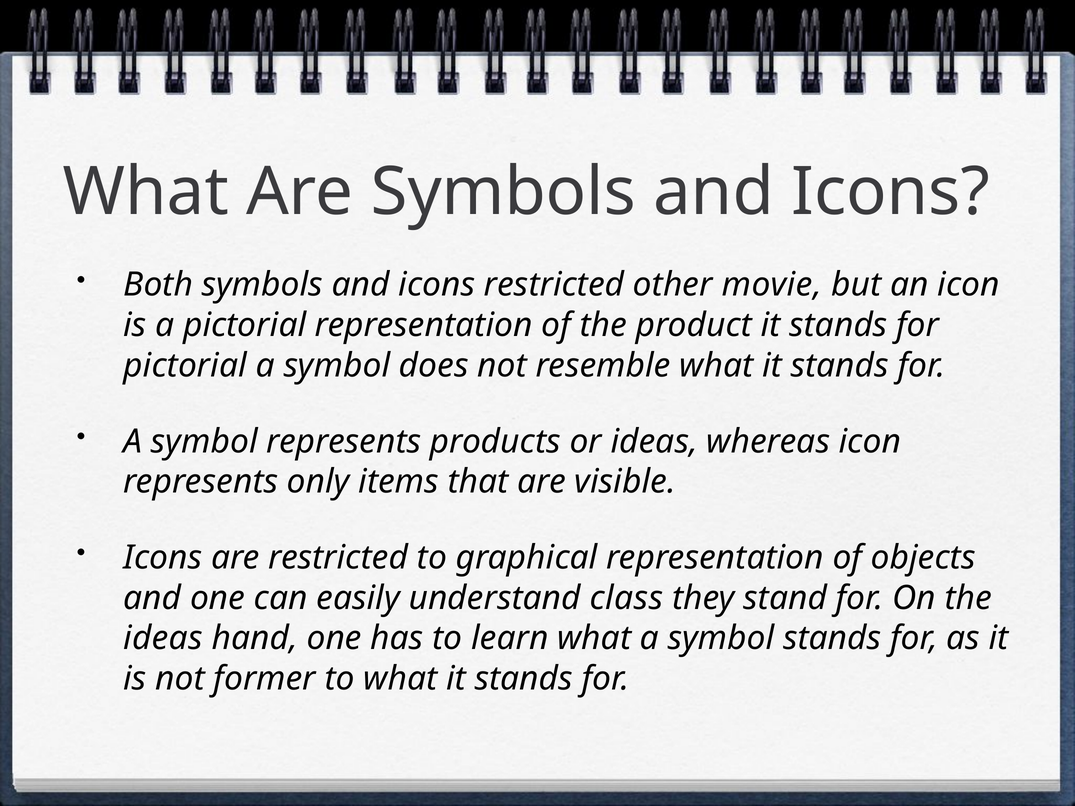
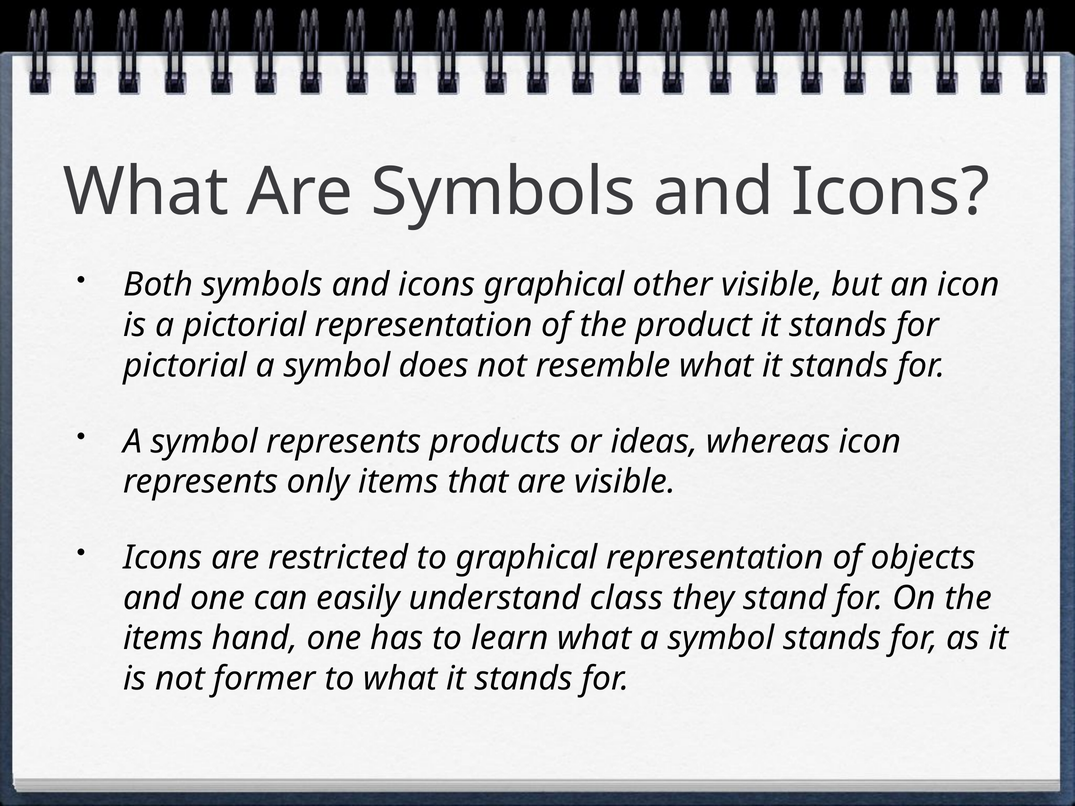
icons restricted: restricted -> graphical
other movie: movie -> visible
ideas at (163, 639): ideas -> items
